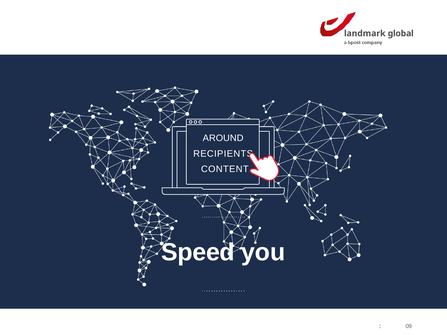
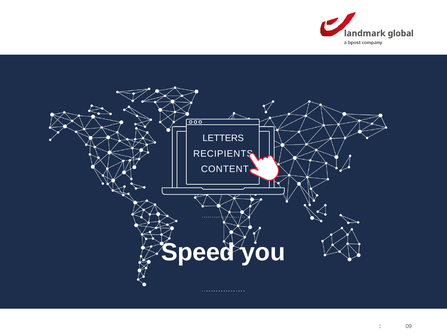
AROUND: AROUND -> LETTERS
